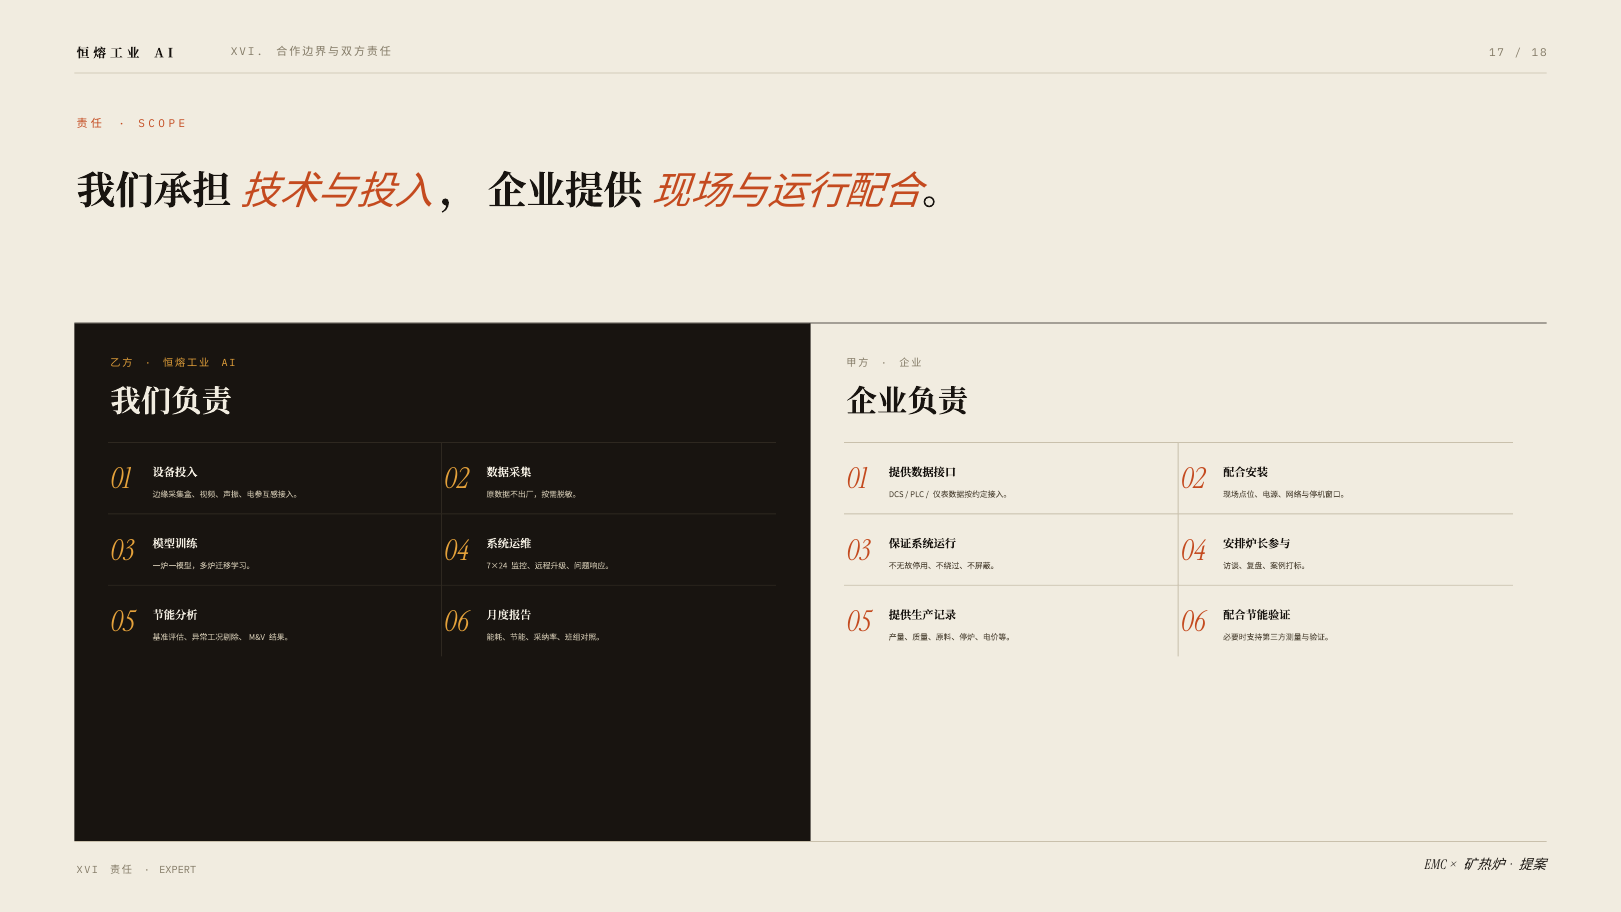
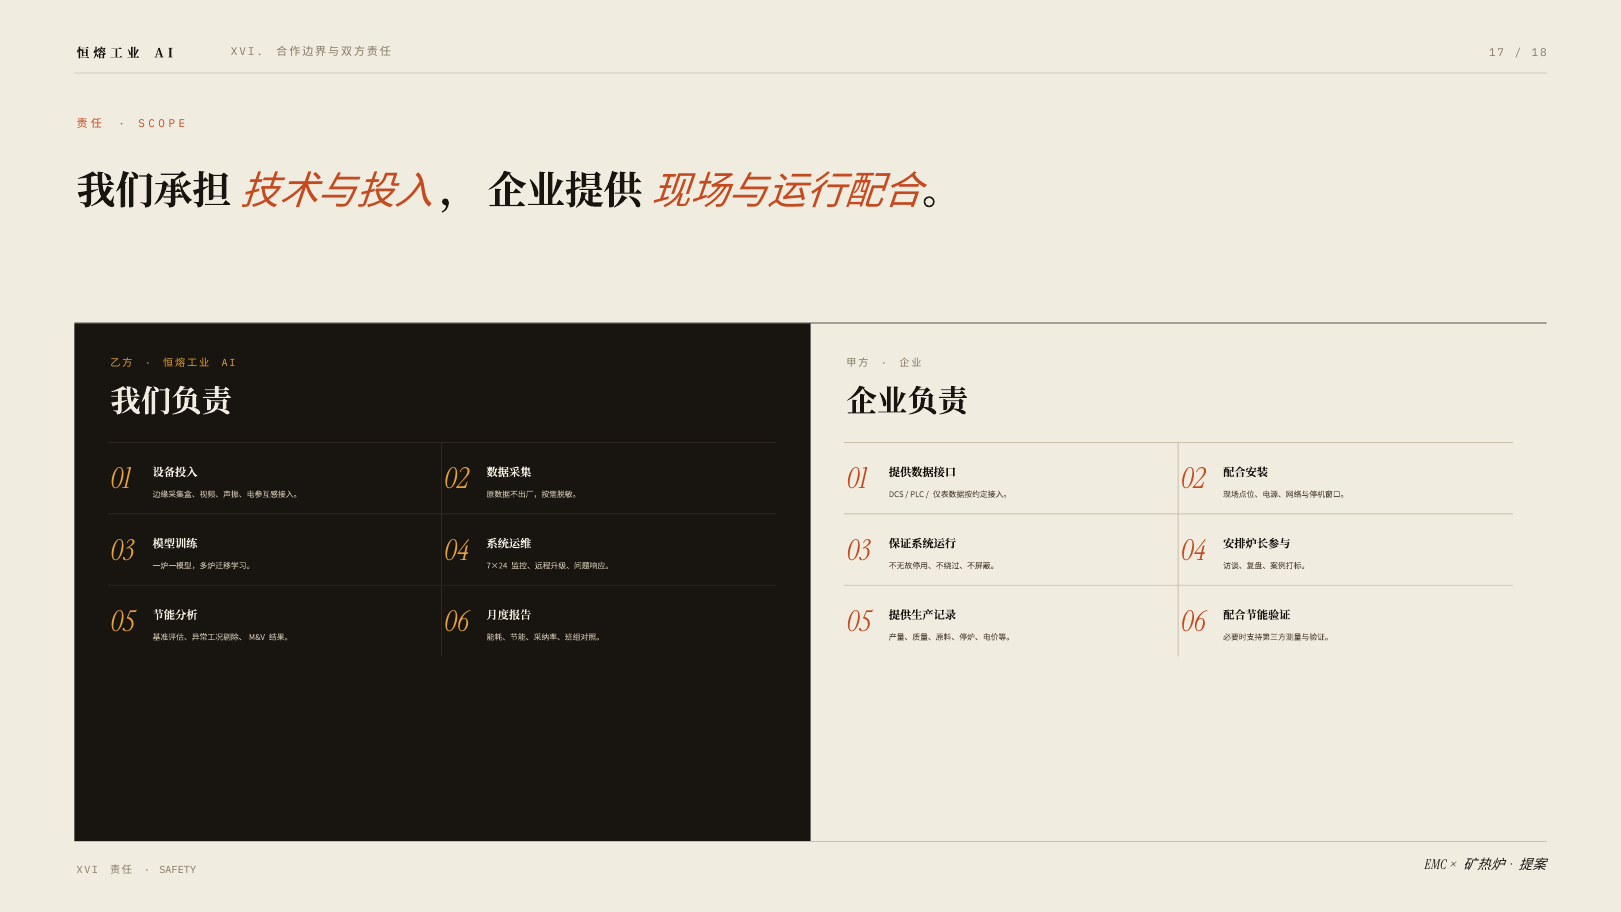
EXPERT: EXPERT -> SAFETY
